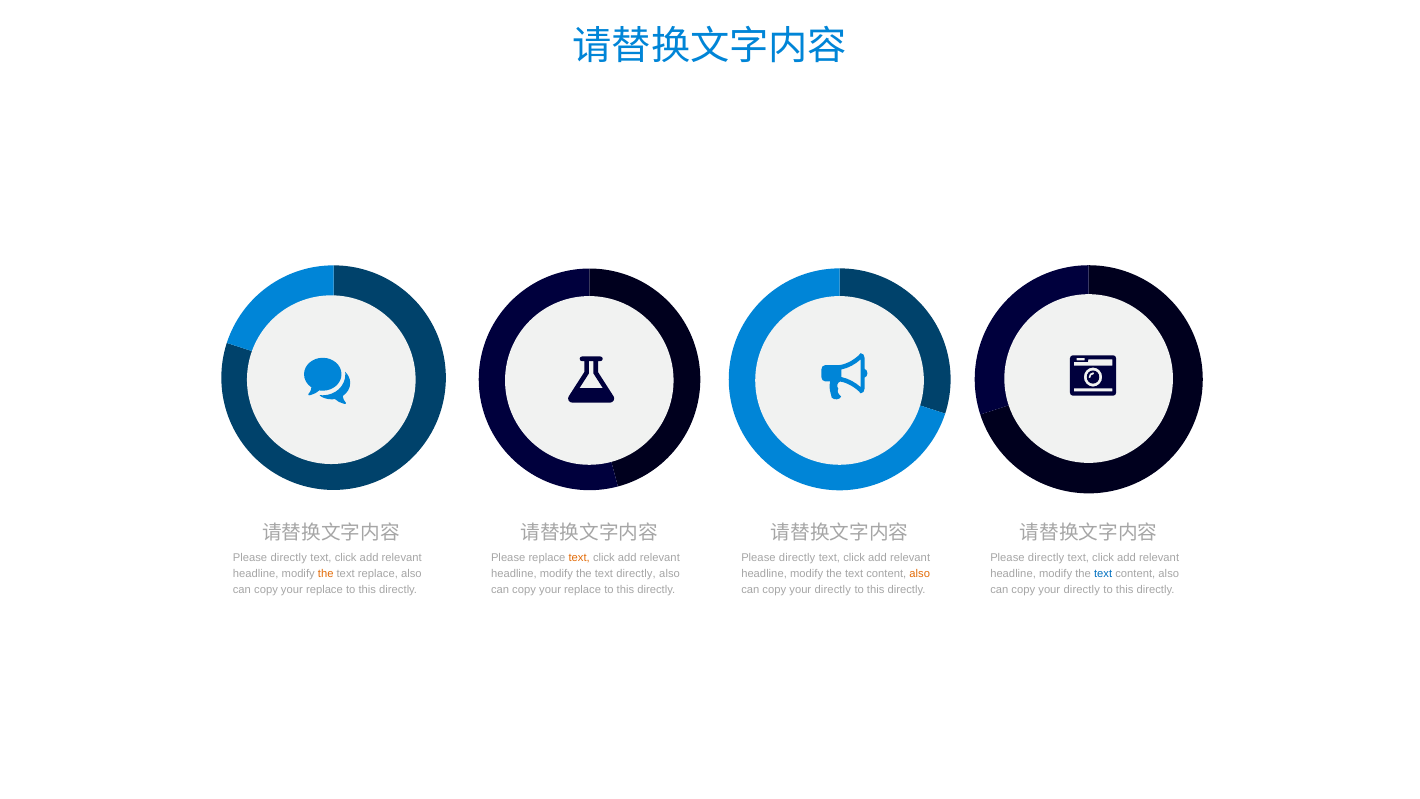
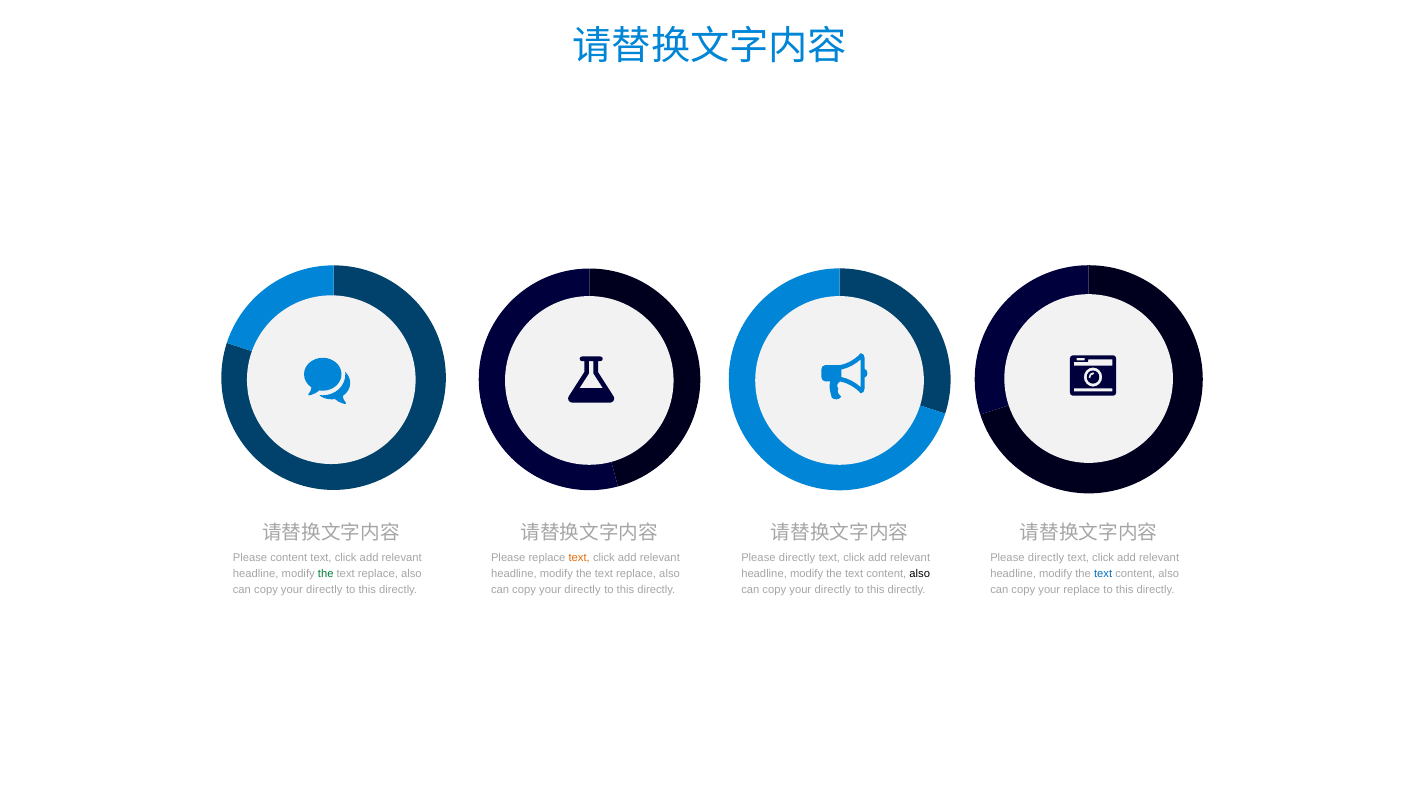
directly at (289, 558): directly -> content
the at (326, 574) colour: orange -> green
directly at (636, 574): directly -> replace
also at (920, 574) colour: orange -> black
replace at (324, 590): replace -> directly
replace at (583, 590): replace -> directly
directly at (1082, 590): directly -> replace
